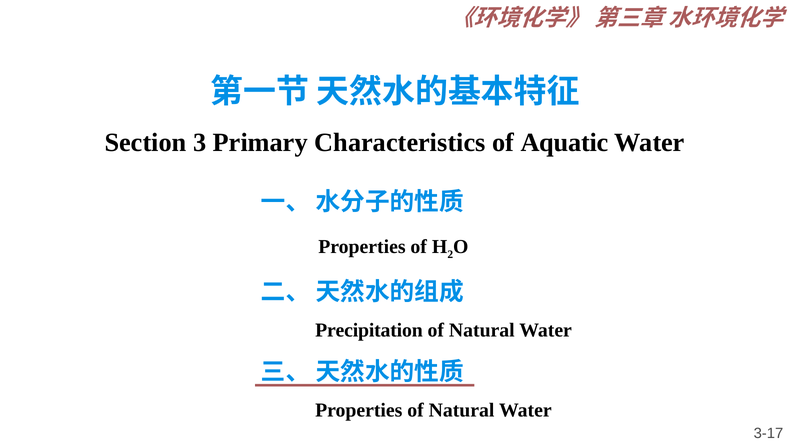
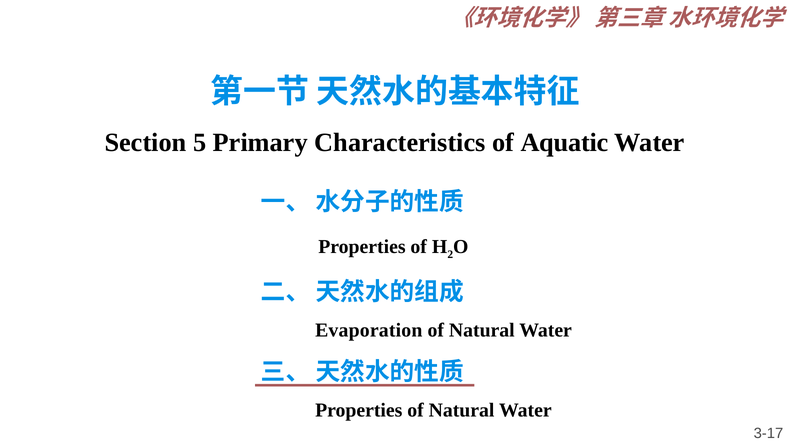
3: 3 -> 5
Precipitation: Precipitation -> Evaporation
